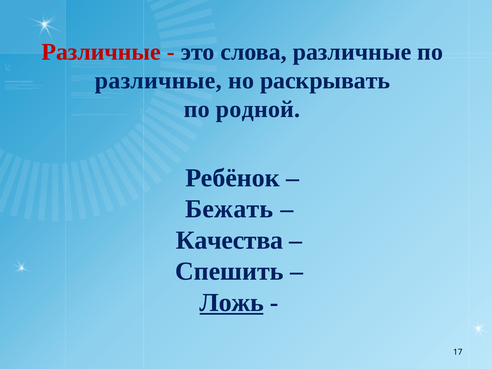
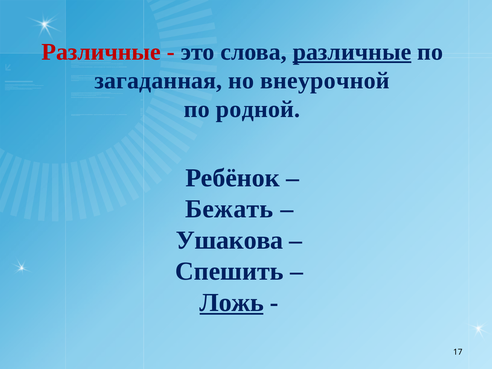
различные at (352, 52) underline: none -> present
различные at (158, 81): различные -> загаданная
раскрывать: раскрывать -> внеурочной
Качества: Качества -> Ушакова
